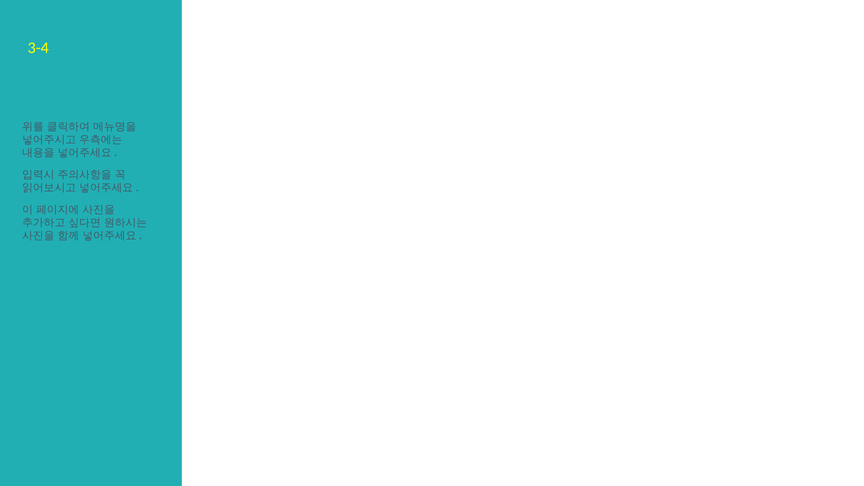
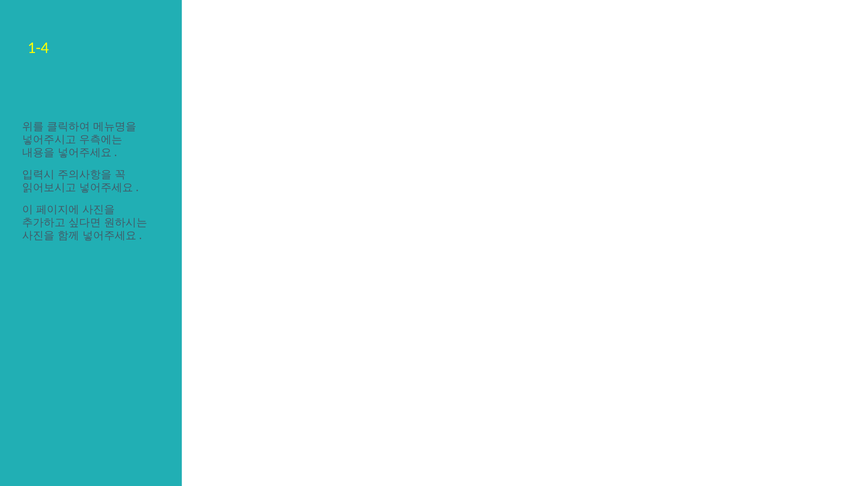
3-4: 3-4 -> 1-4
